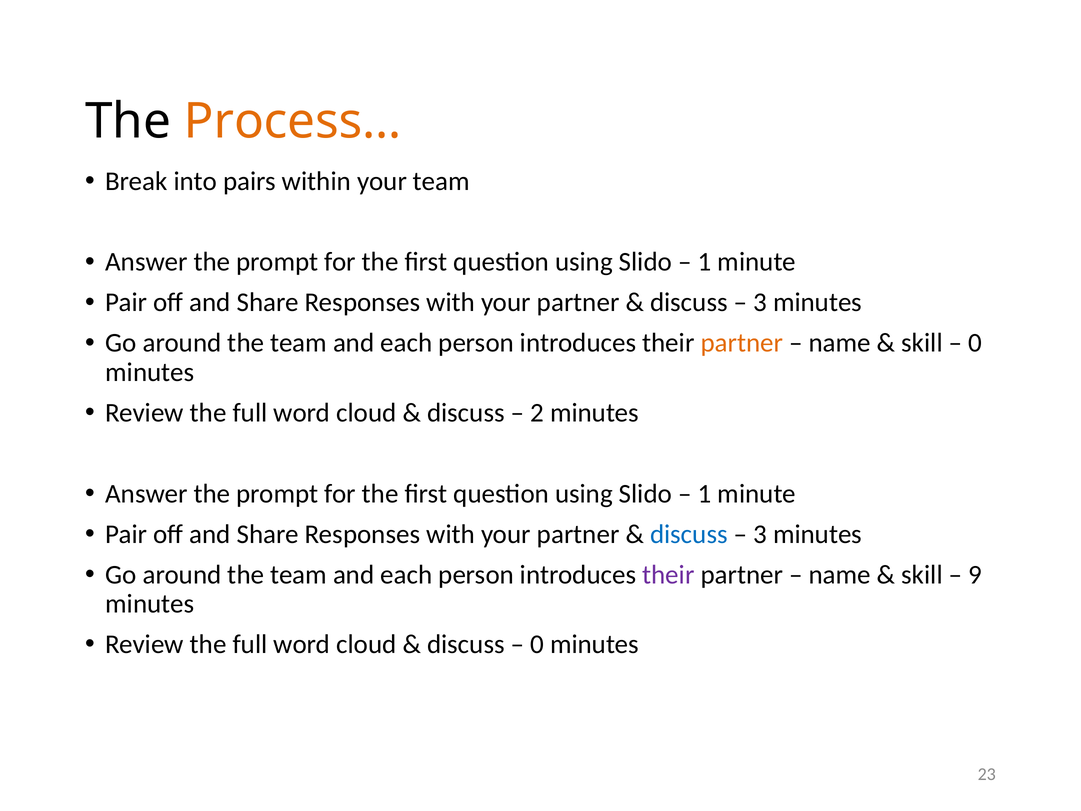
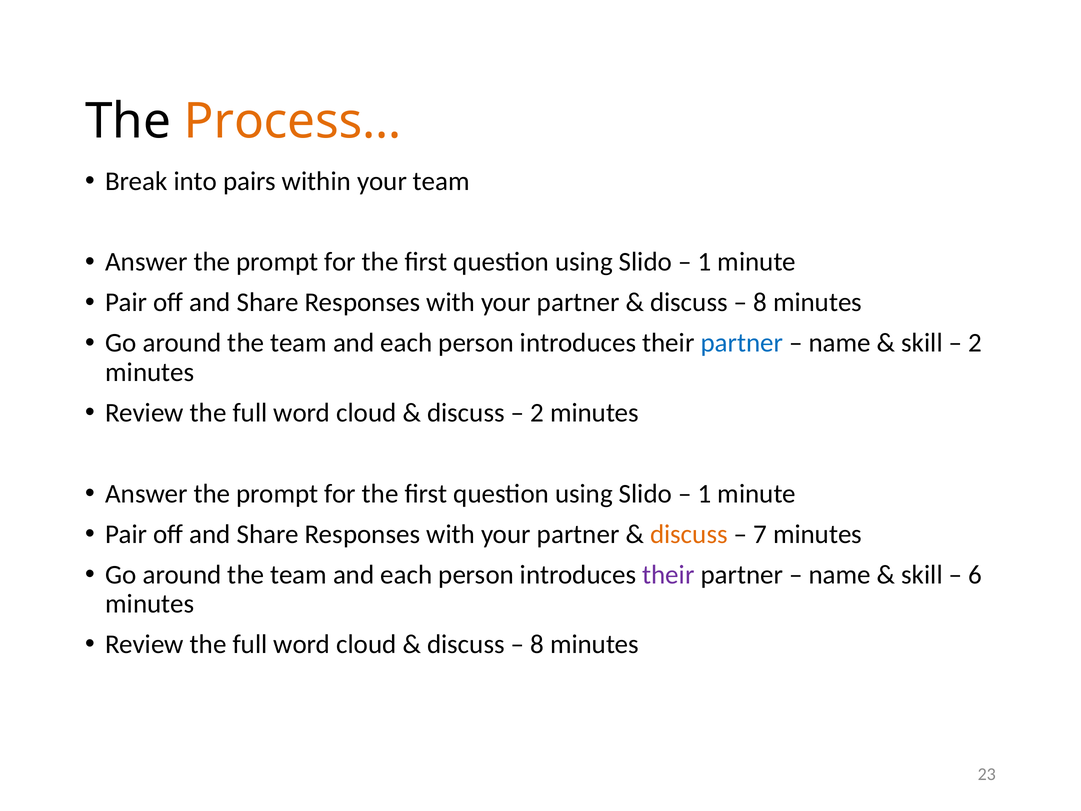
3 at (760, 302): 3 -> 8
partner at (742, 343) colour: orange -> blue
0 at (975, 343): 0 -> 2
discuss at (689, 534) colour: blue -> orange
3 at (760, 534): 3 -> 7
9: 9 -> 6
0 at (537, 644): 0 -> 8
